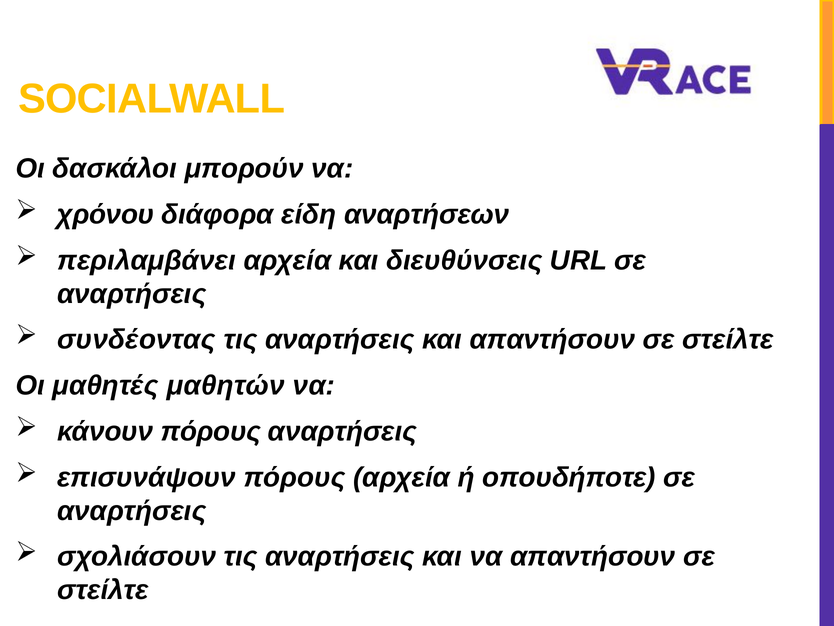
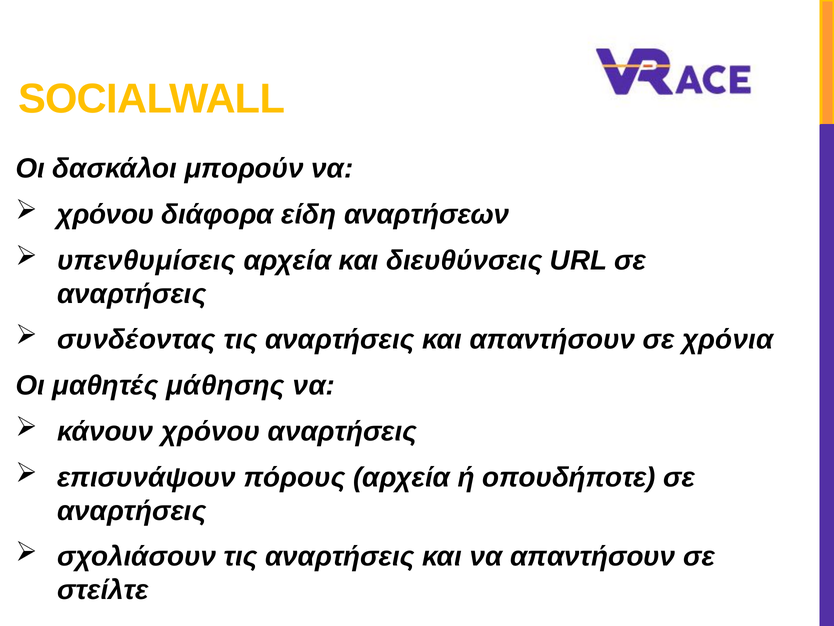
περιλαμβάνει: περιλαμβάνει -> υπενθυμίσεις
και απαντήσουν σε στείλτε: στείλτε -> χρόνια
μαθητών: μαθητών -> μάθησης
κάνουν πόρους: πόρους -> χρόνου
